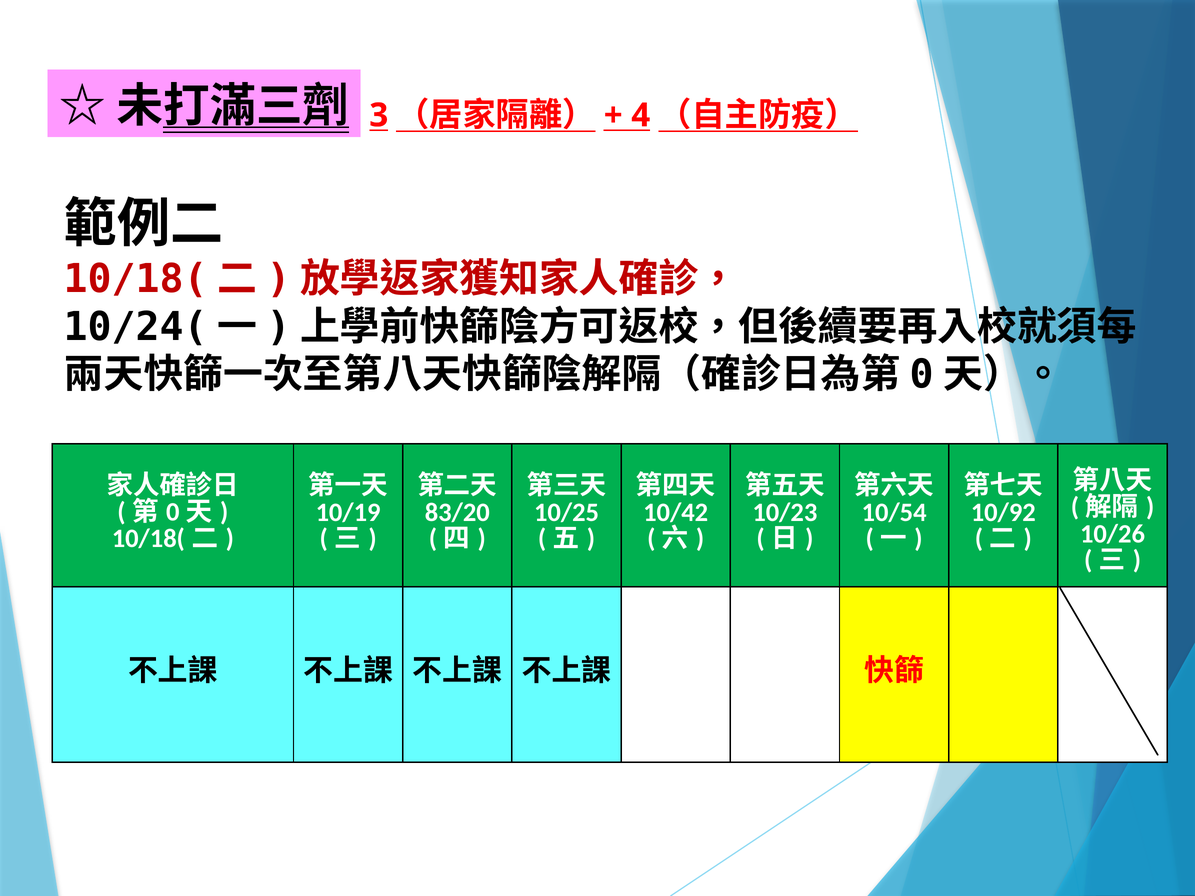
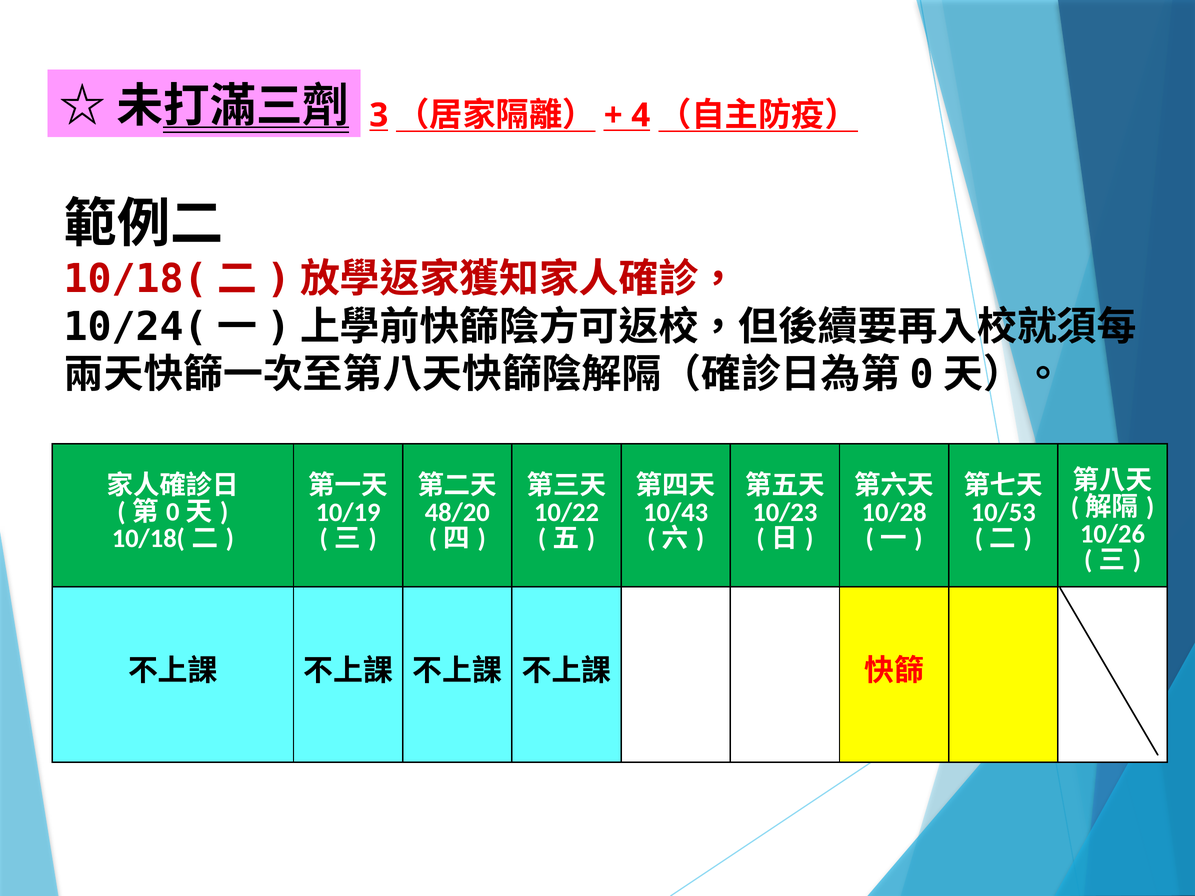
83/20: 83/20 -> 48/20
10/25: 10/25 -> 10/22
10/42: 10/42 -> 10/43
10/54: 10/54 -> 10/28
10/92: 10/92 -> 10/53
